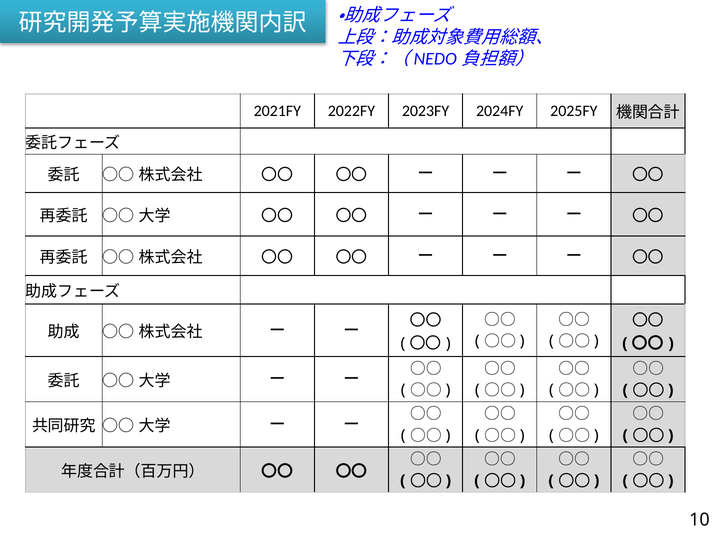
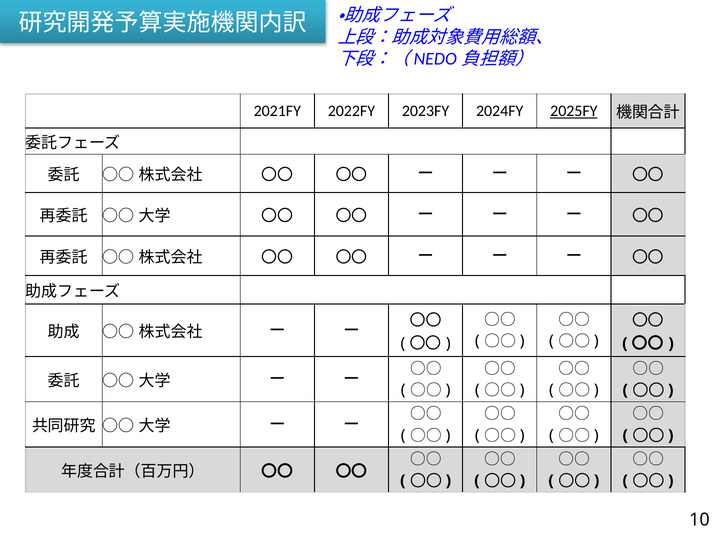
2025FY underline: none -> present
